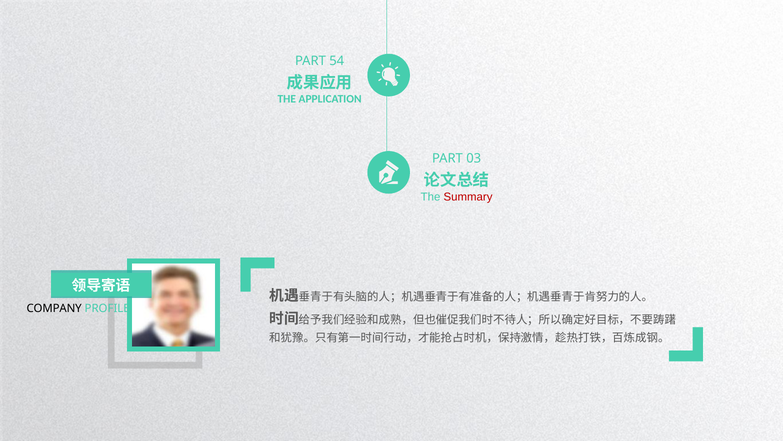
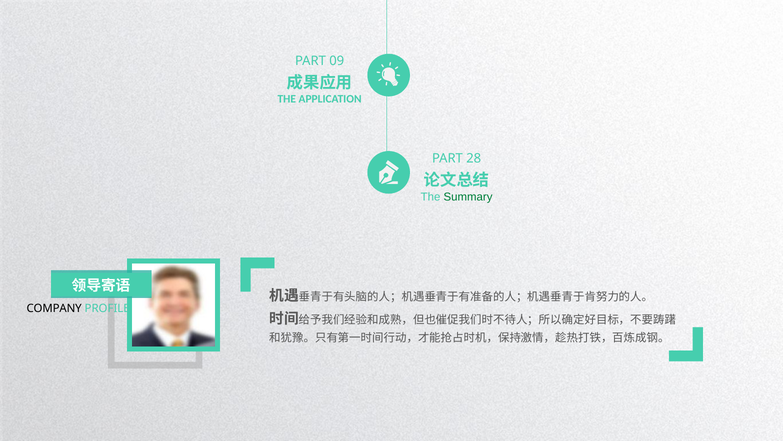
54: 54 -> 09
03: 03 -> 28
Summary colour: red -> green
